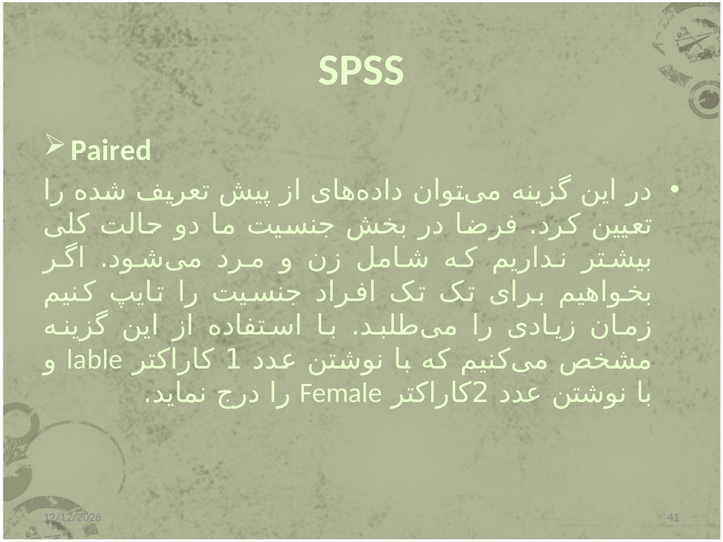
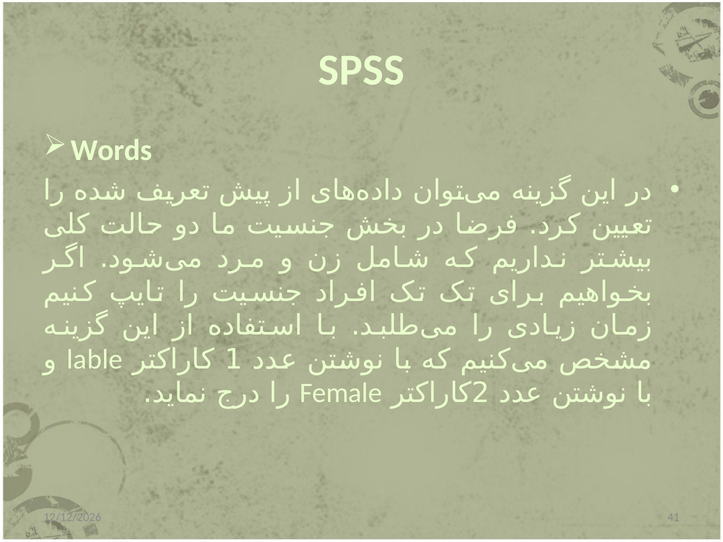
Paired: Paired -> Words
